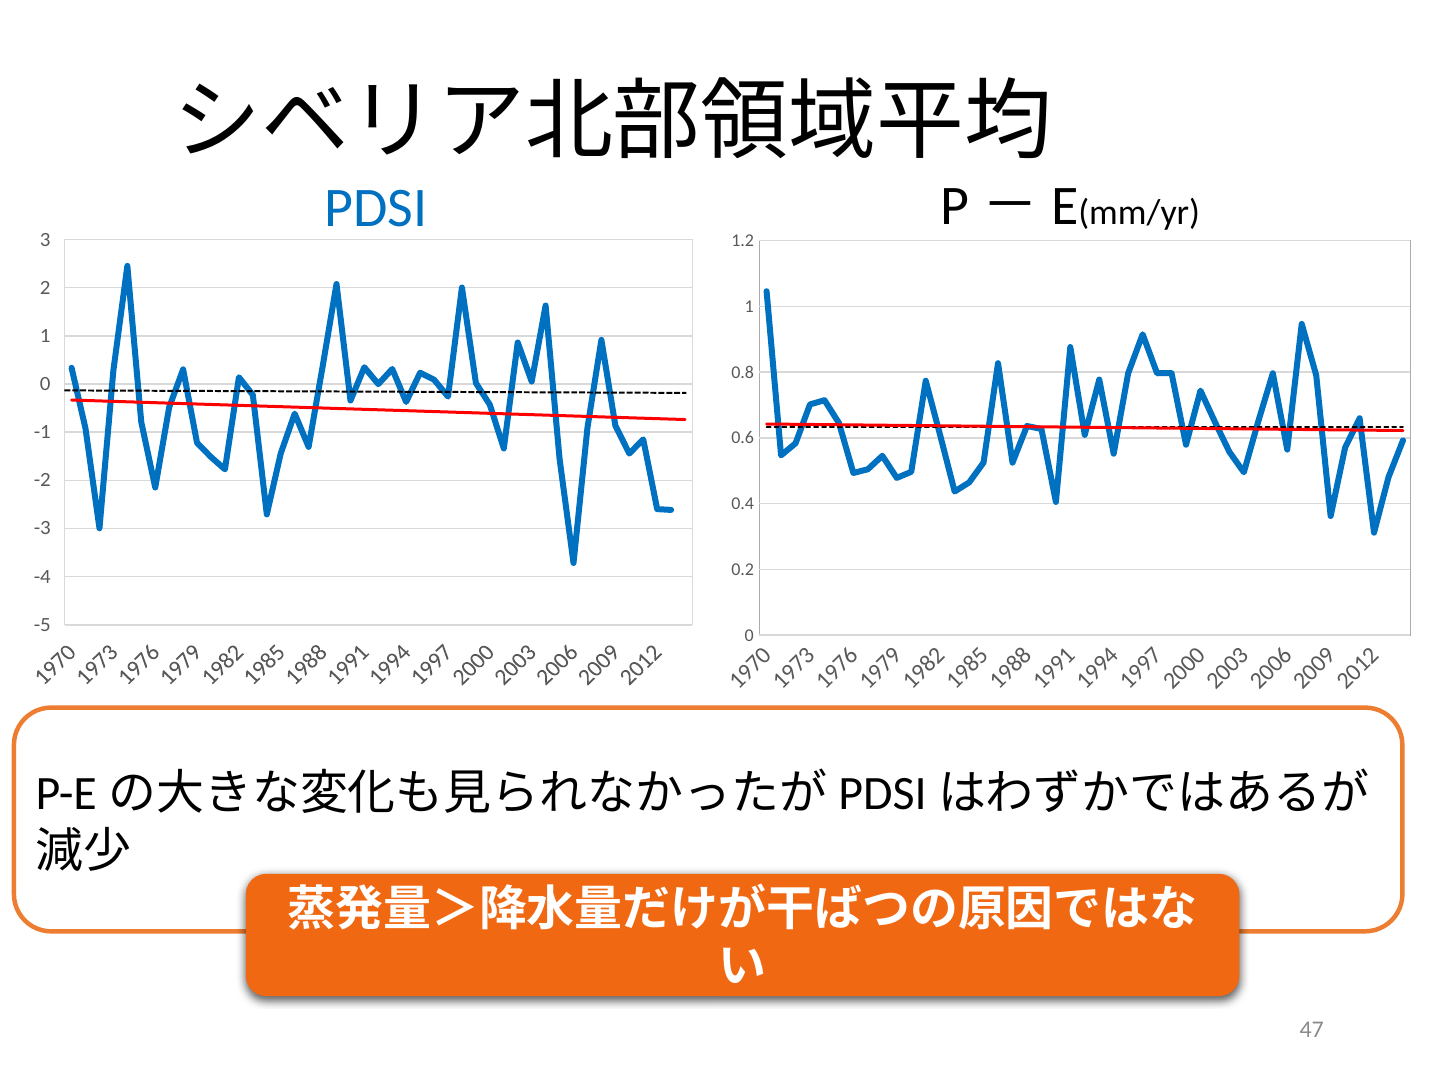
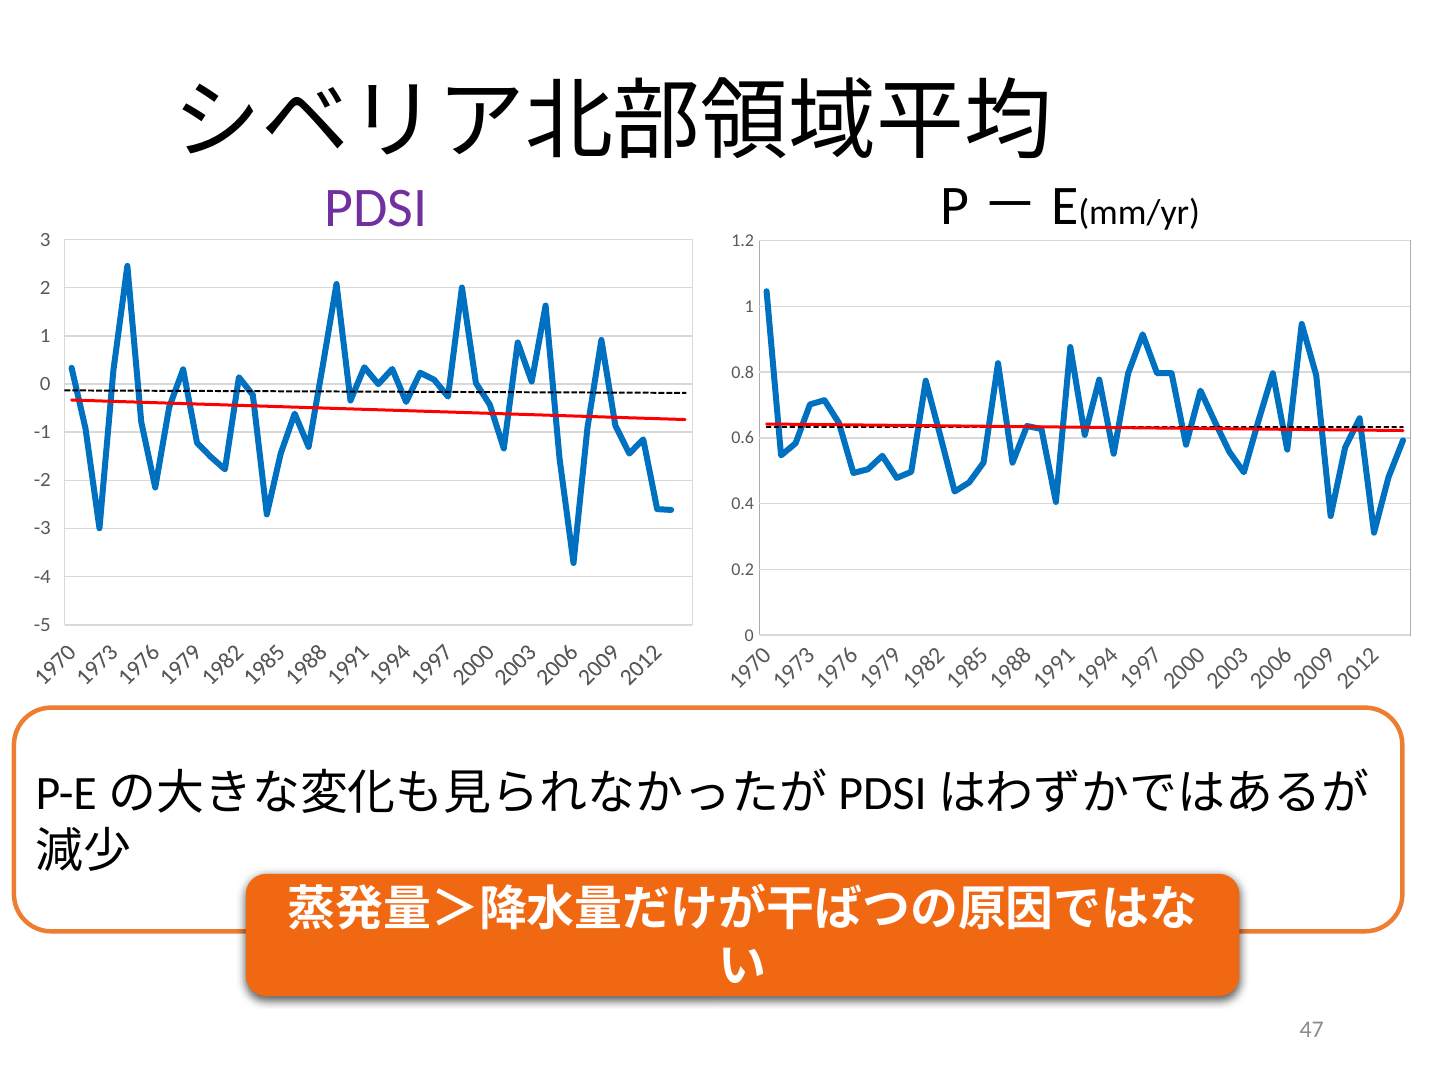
PDSI colour: blue -> purple
